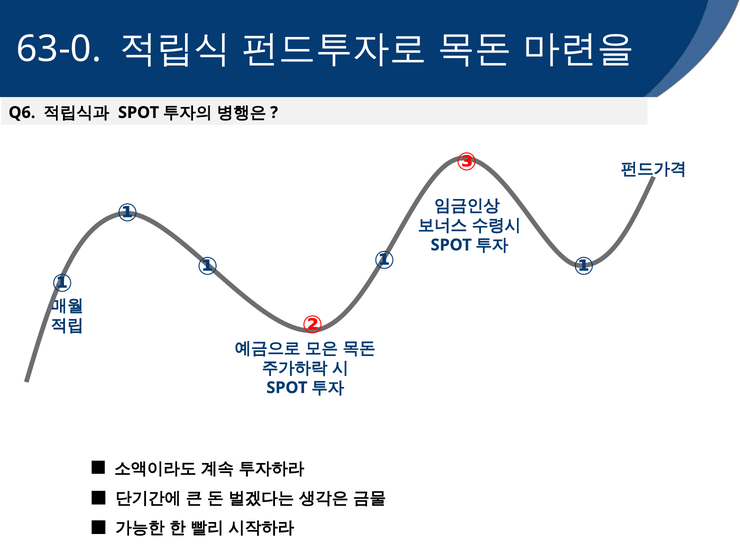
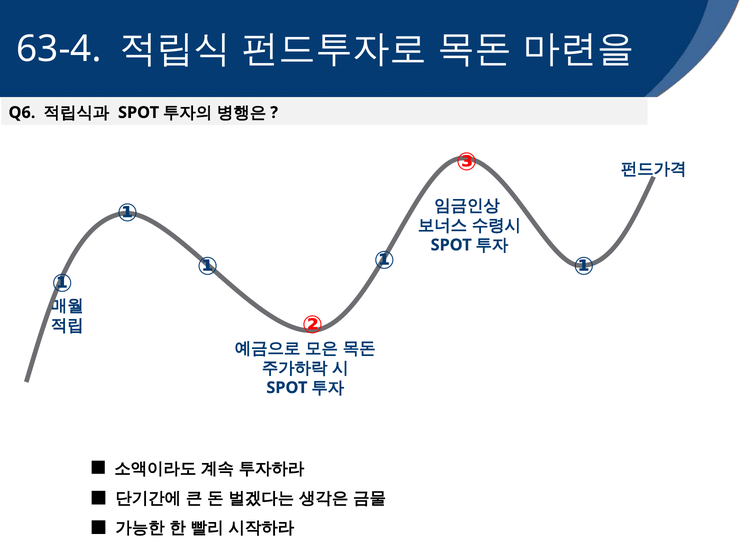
63-0: 63-0 -> 63-4
